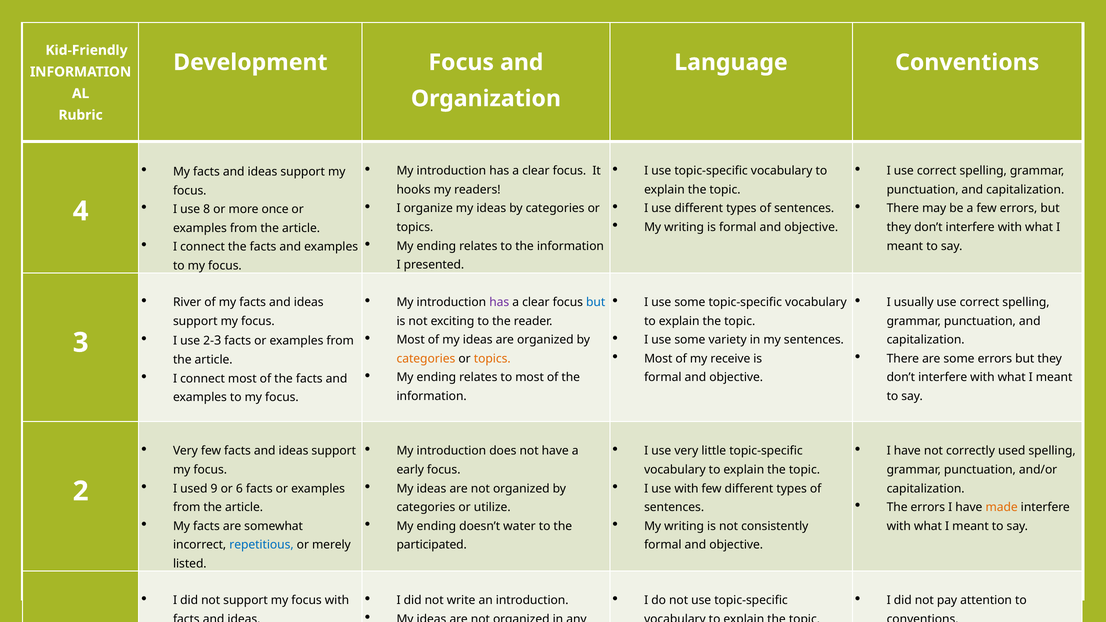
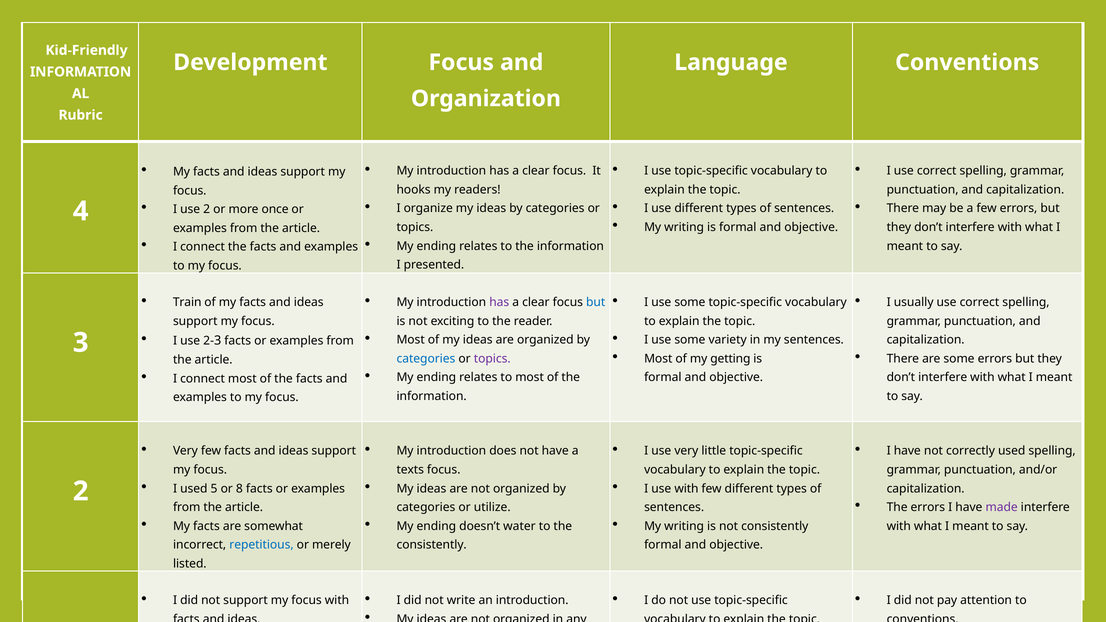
use 8: 8 -> 2
River: River -> Train
receive: receive -> getting
categories at (426, 359) colour: orange -> blue
topics at (492, 359) colour: orange -> purple
early: early -> texts
9: 9 -> 5
6: 6 -> 8
made colour: orange -> purple
participated at (432, 545): participated -> consistently
